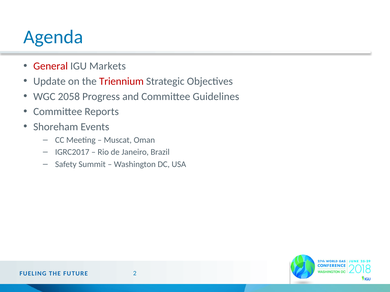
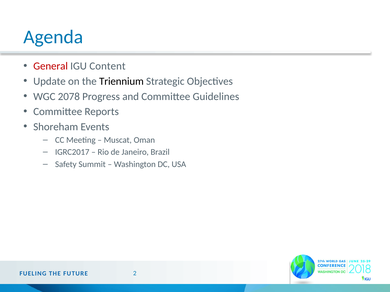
Markets: Markets -> Content
Triennium colour: red -> black
2058: 2058 -> 2078
